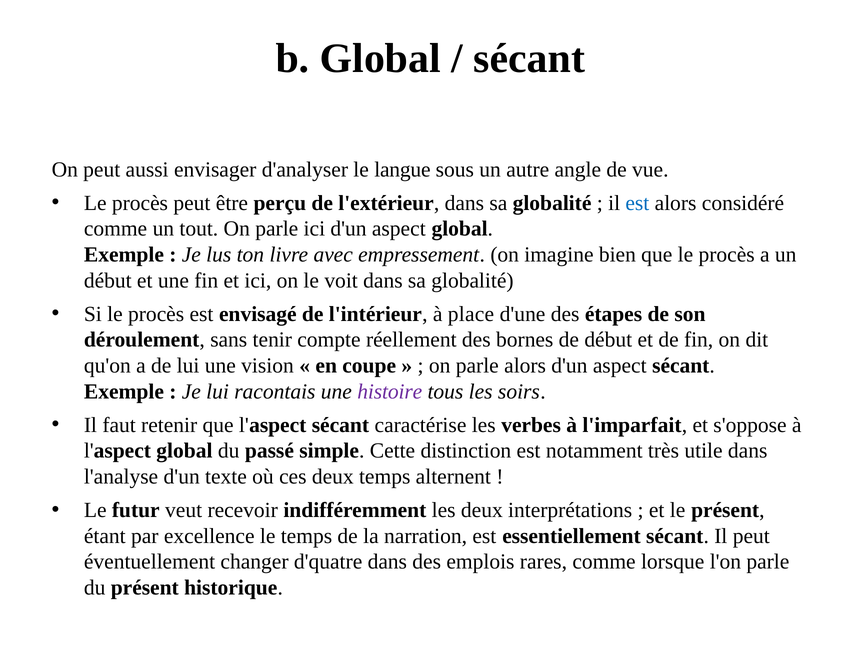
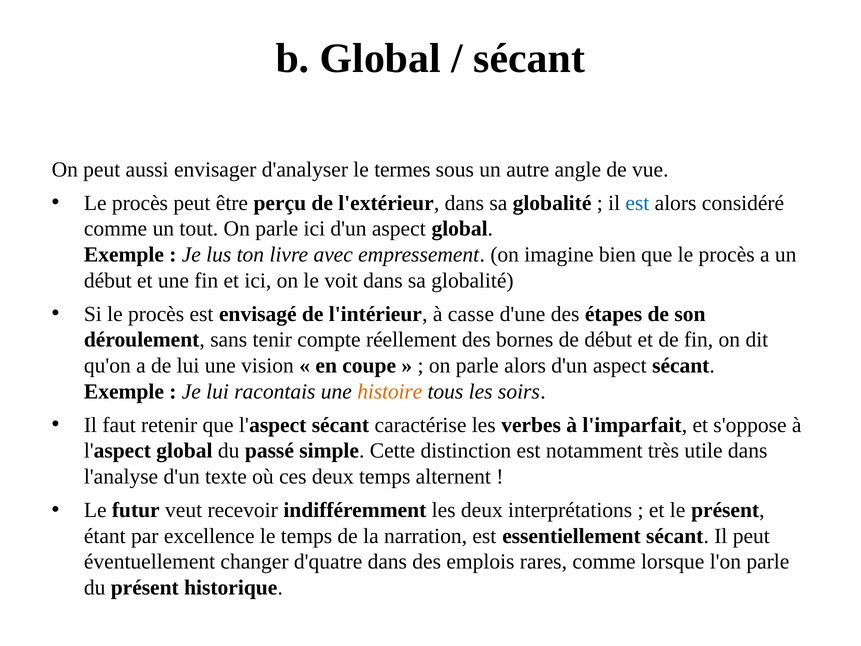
langue: langue -> termes
place: place -> casse
histoire colour: purple -> orange
